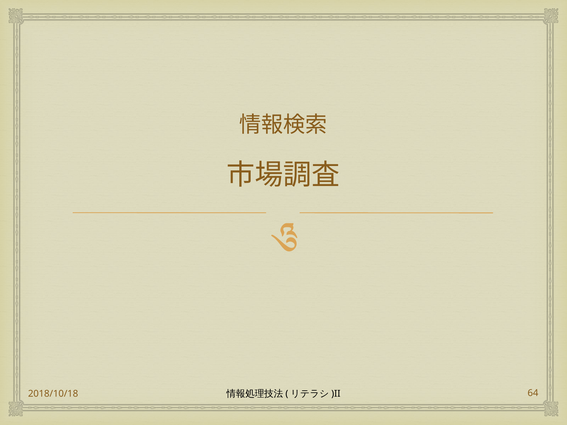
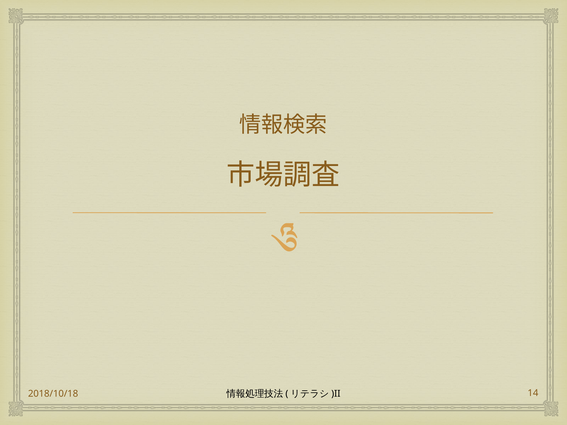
64: 64 -> 14
